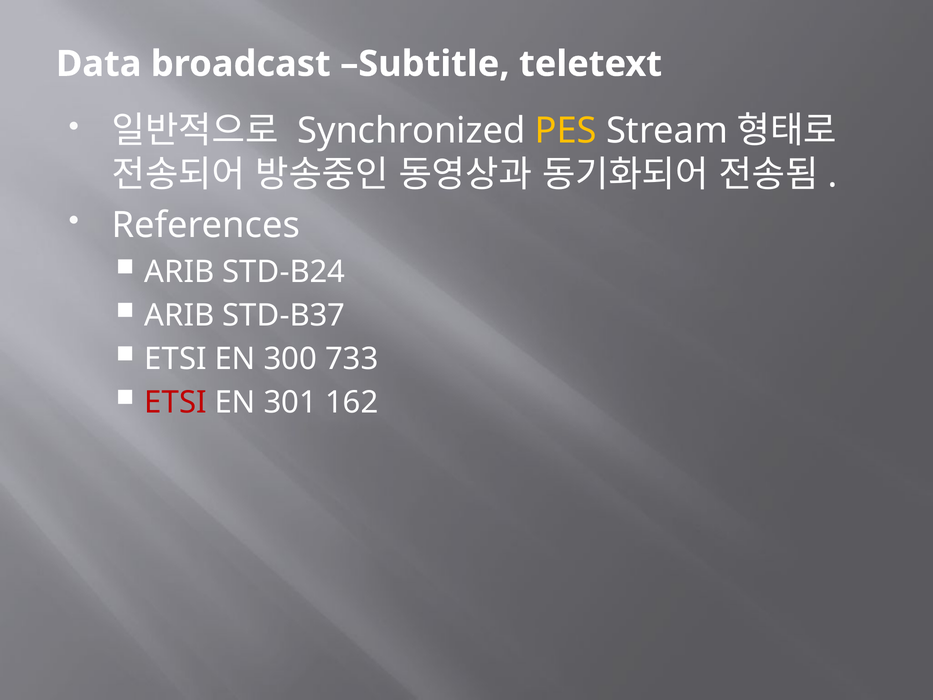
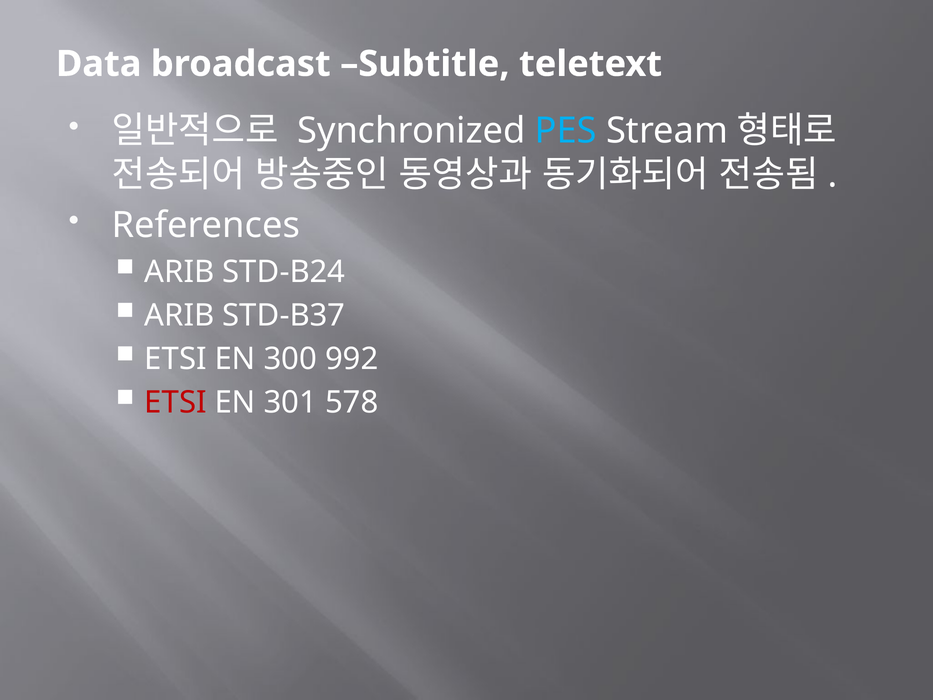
PES colour: yellow -> light blue
733: 733 -> 992
162: 162 -> 578
